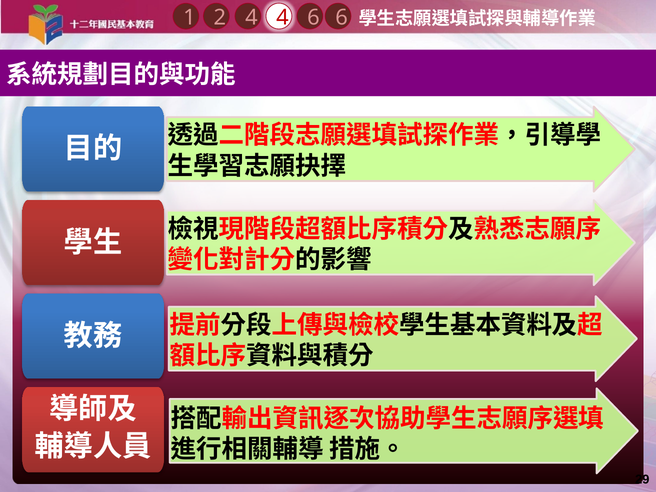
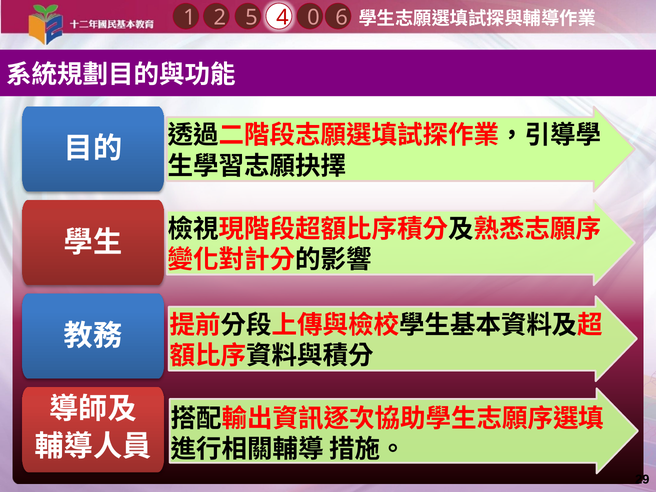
2 6: 6 -> 0
1 4: 4 -> 5
